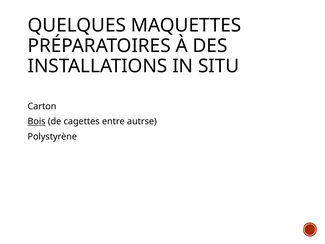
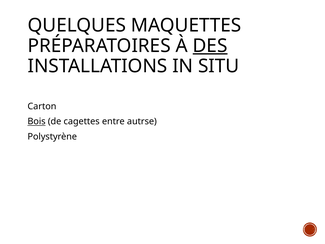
DES underline: none -> present
